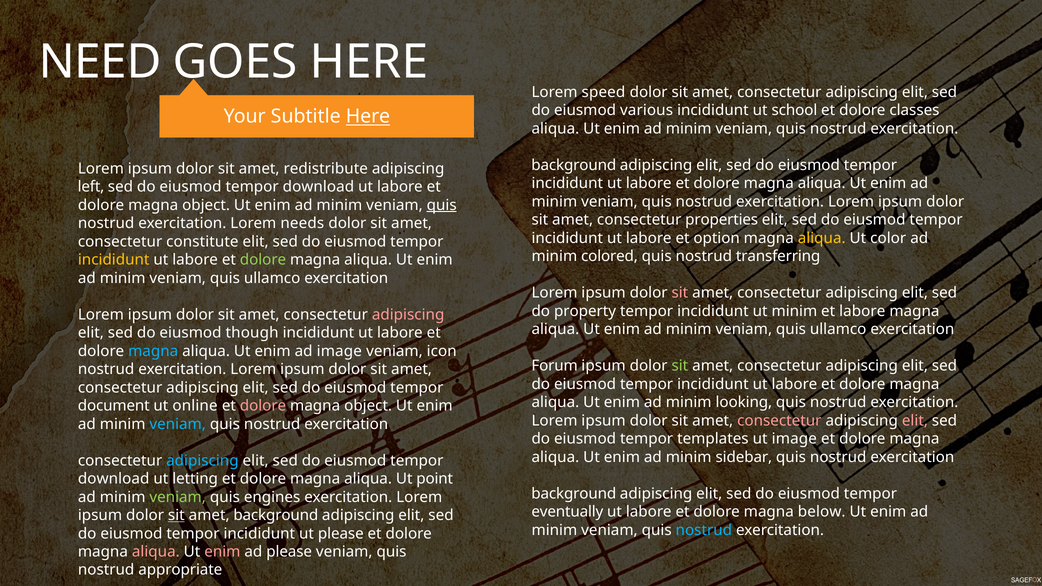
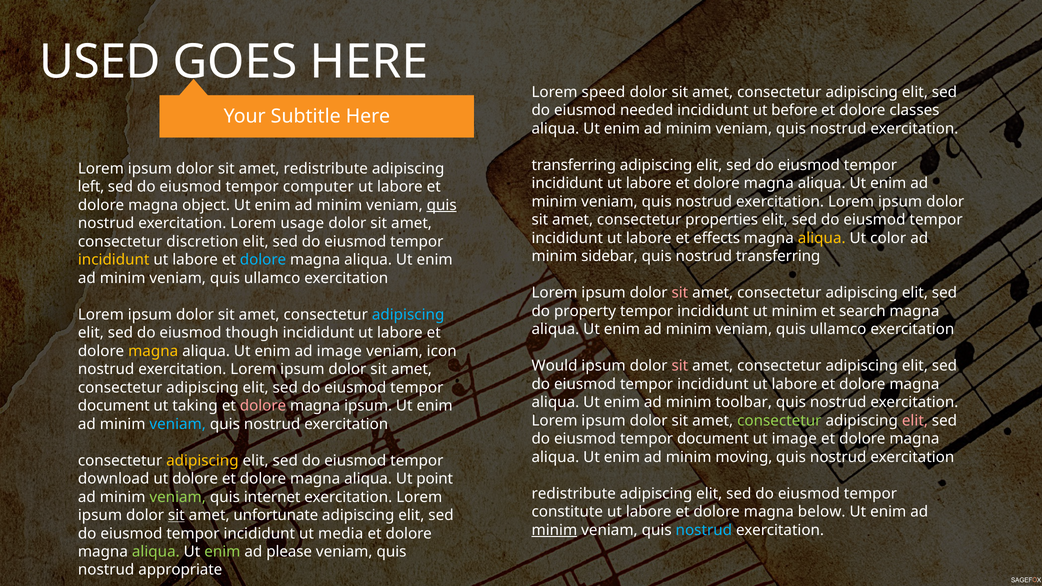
NEED: NEED -> USED
various: various -> needed
school: school -> before
Here at (368, 117) underline: present -> none
background at (574, 165): background -> transferring
download at (318, 187): download -> computer
needs: needs -> usage
option: option -> effects
constitute: constitute -> discretion
colored: colored -> sidebar
dolore at (263, 260) colour: light green -> light blue
et labore: labore -> search
adipiscing at (408, 315) colour: pink -> light blue
magna at (153, 351) colour: light blue -> yellow
Forum: Forum -> Would
sit at (680, 366) colour: light green -> pink
looking: looking -> toolbar
online: online -> taking
object at (368, 406): object -> ipsum
consectetur at (779, 421) colour: pink -> light green
templates at (713, 439): templates -> document
sidebar: sidebar -> moving
adipiscing at (202, 461) colour: light blue -> yellow
ut letting: letting -> dolore
background at (574, 494): background -> redistribute
engines: engines -> internet
eventually: eventually -> constitute
amet background: background -> unfortunate
minim at (554, 530) underline: none -> present
ut please: please -> media
aliqua at (156, 552) colour: pink -> light green
enim at (222, 552) colour: pink -> light green
